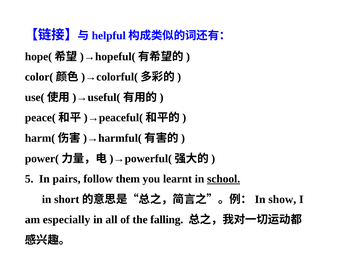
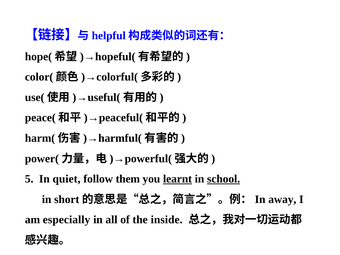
pairs: pairs -> quiet
learnt underline: none -> present
show: show -> away
falling: falling -> inside
